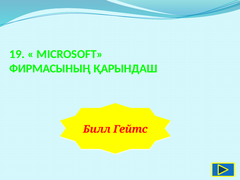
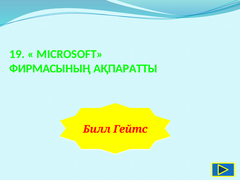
ҚАРЫНДАШ: ҚАРЫНДАШ -> АҚПАРАТТЫ
